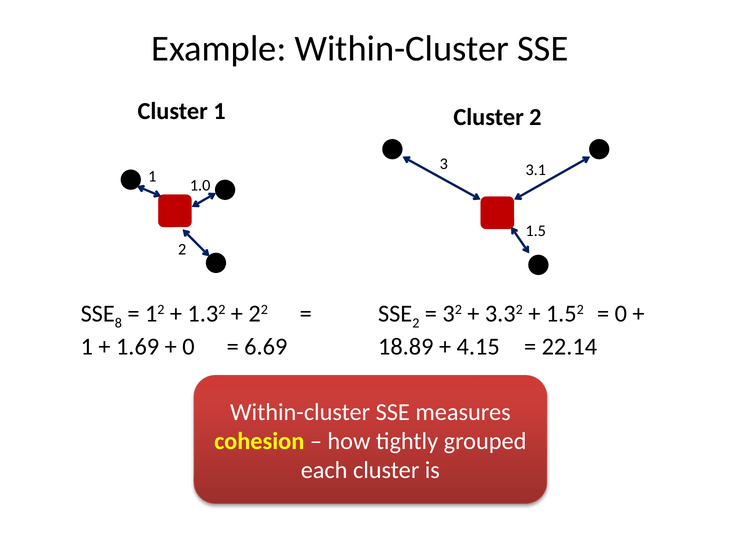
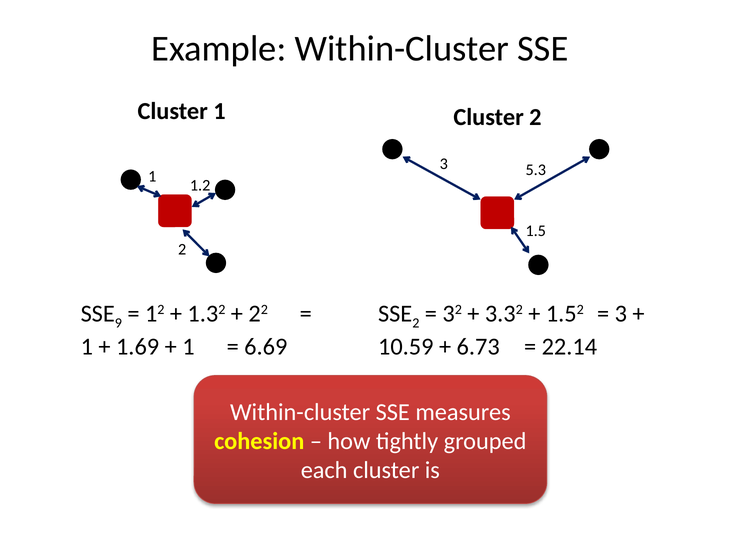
3.1: 3.1 -> 5.3
1.0: 1.0 -> 1.2
8: 8 -> 9
0 at (621, 313): 0 -> 3
0 at (188, 347): 0 -> 1
18.89: 18.89 -> 10.59
4.15: 4.15 -> 6.73
